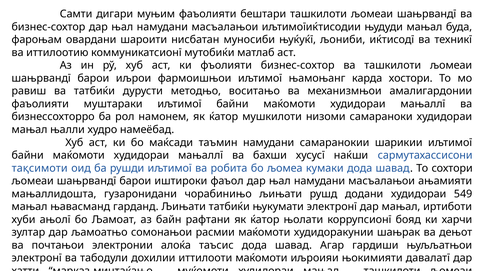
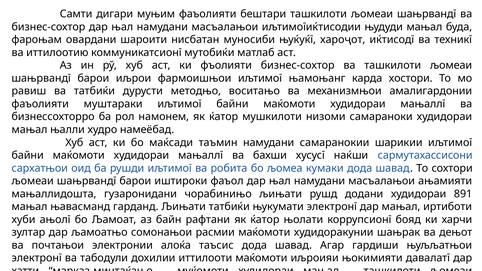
љониби: љониби -> хароҷот
тақсимоти: тақсимоти -> сархатњои
549: 549 -> 891
